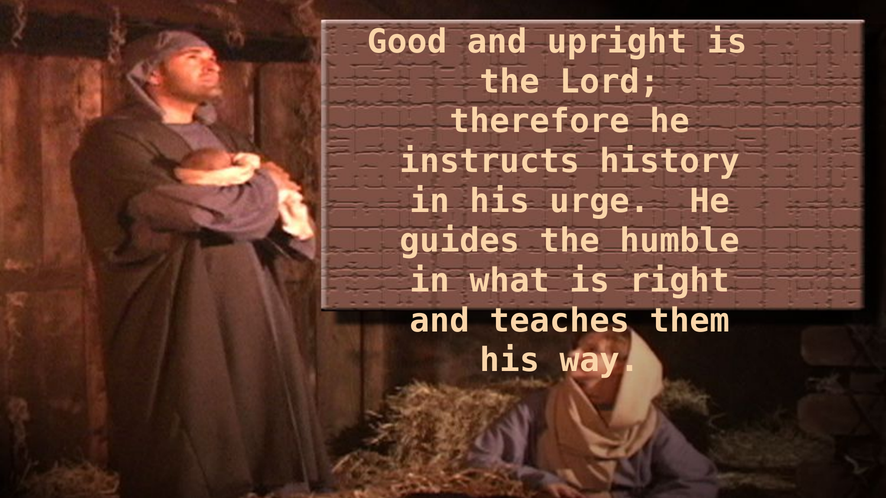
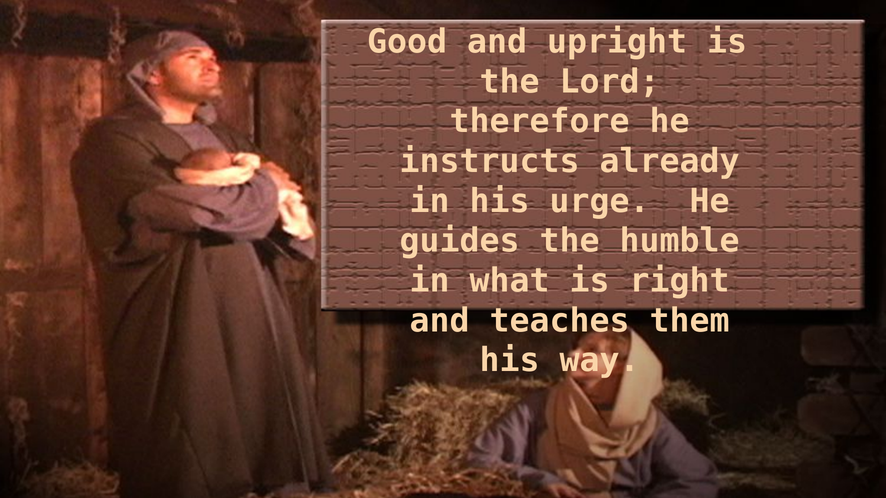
history: history -> already
